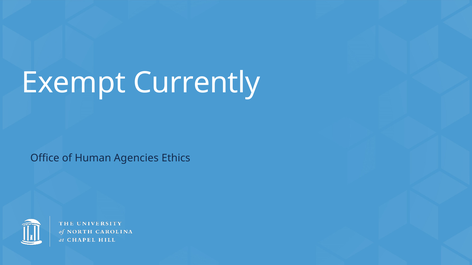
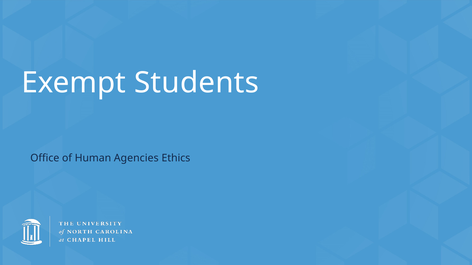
Currently: Currently -> Students
